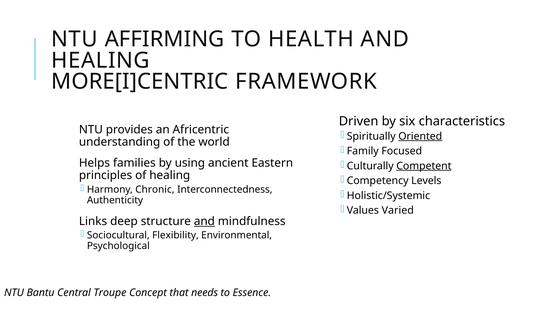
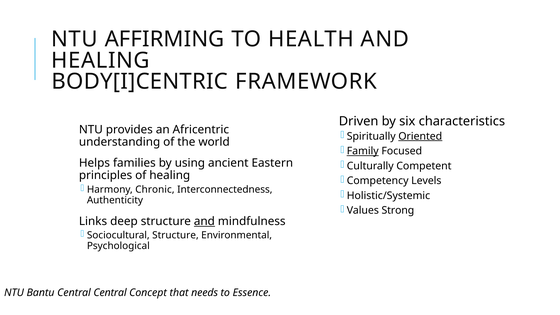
MORE[I]CENTRIC: MORE[I]CENTRIC -> BODY[I]CENTRIC
Family underline: none -> present
Competent underline: present -> none
Varied: Varied -> Strong
Sociocultural Flexibility: Flexibility -> Structure
Central Troupe: Troupe -> Central
